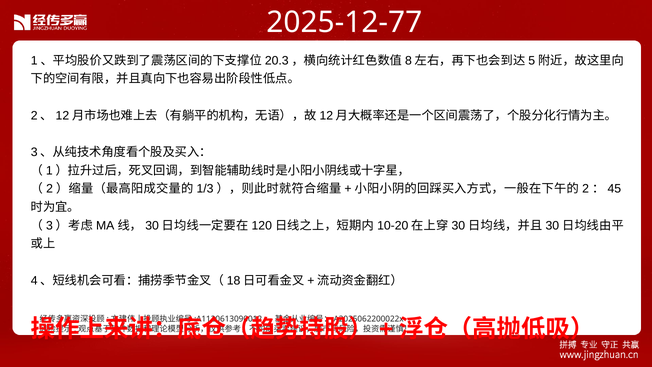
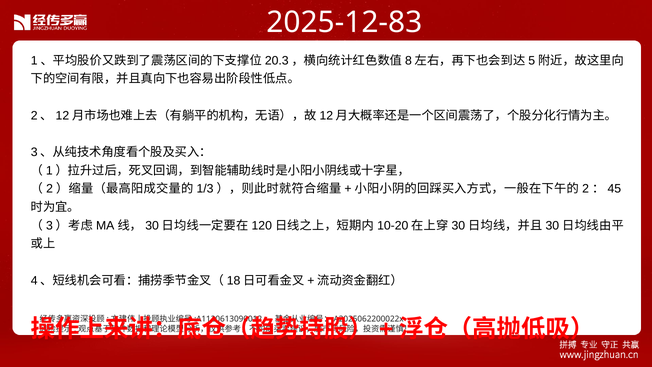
2025-12-77: 2025-12-77 -> 2025-12-83
